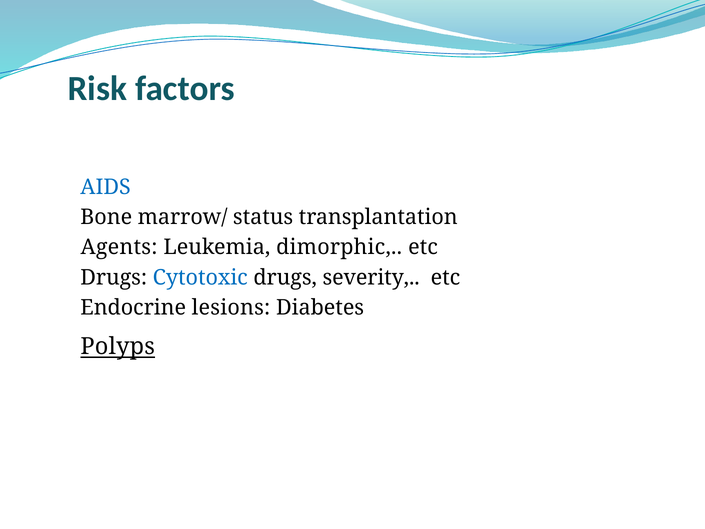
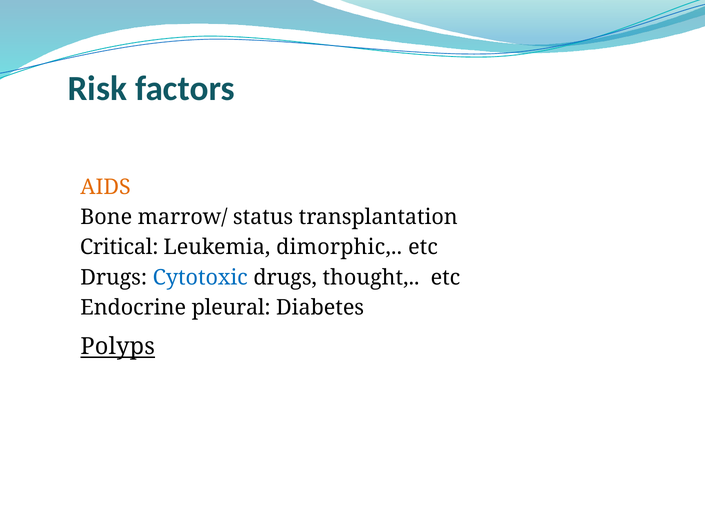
AIDS colour: blue -> orange
Agents: Agents -> Critical
severity: severity -> thought
lesions: lesions -> pleural
